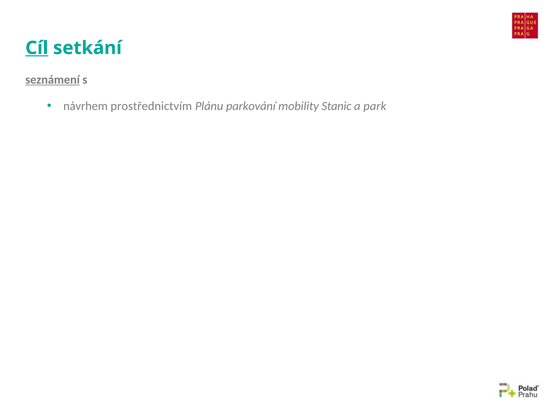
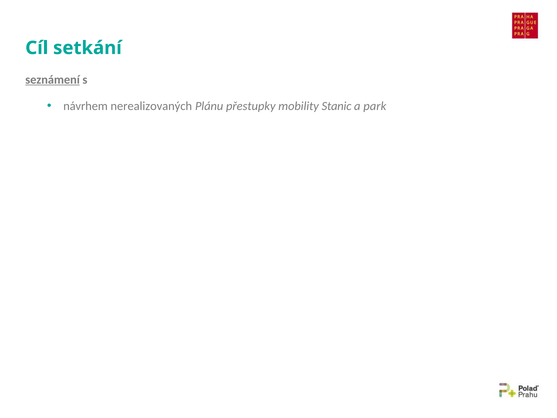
Cíl underline: present -> none
prostřednictvím: prostřednictvím -> nerealizovaných
parkování: parkování -> přestupky
